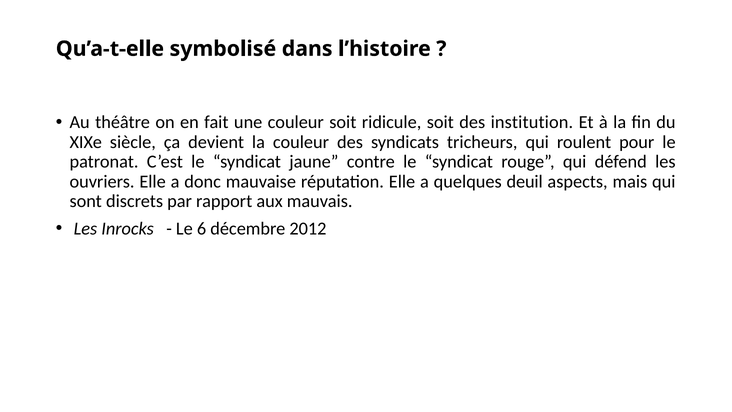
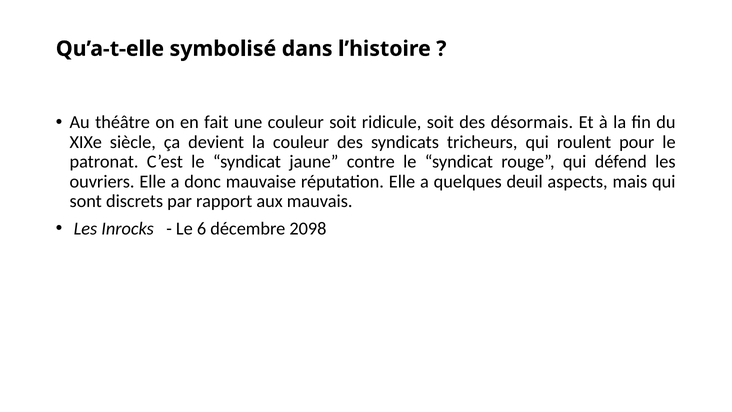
institution: institution -> désormais
2012: 2012 -> 2098
